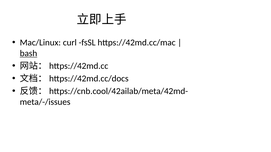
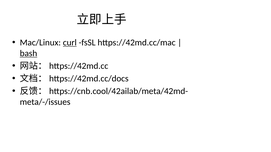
curl underline: none -> present
